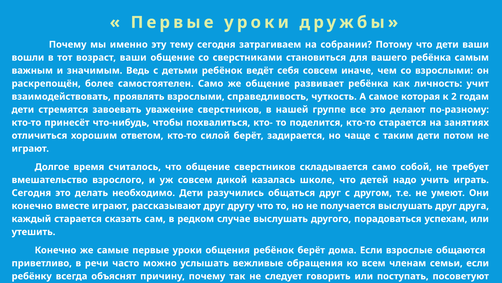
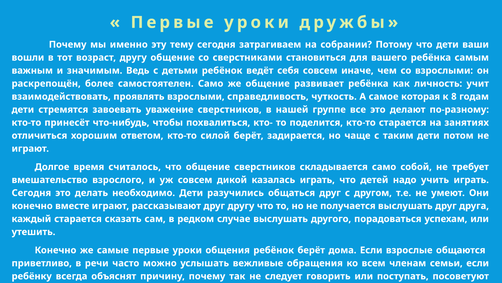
возраст ваши: ваши -> другу
2: 2 -> 8
казалась школе: школе -> играть
